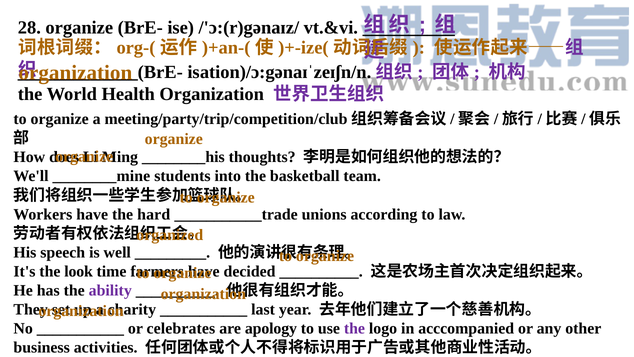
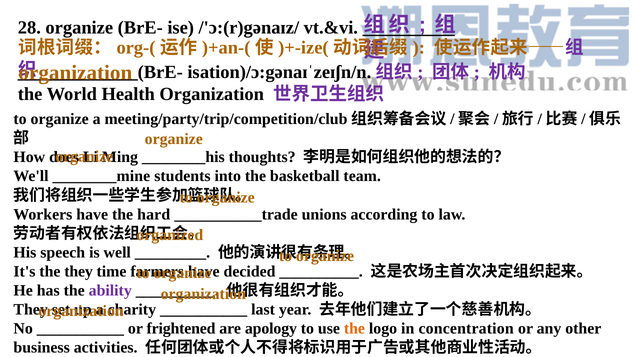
the look: look -> they
celebrates: celebrates -> frightened
the at (354, 328) colour: purple -> orange
acccompanied: acccompanied -> concentration
